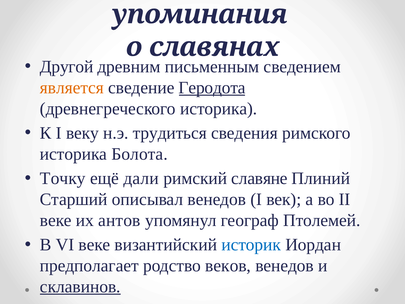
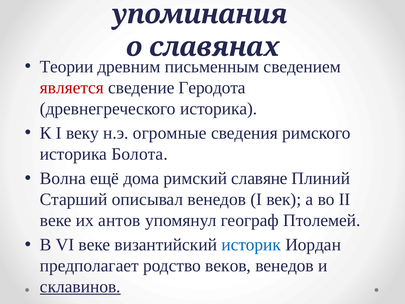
Другой: Другой -> Теории
является colour: orange -> red
Геродота underline: present -> none
трудиться: трудиться -> огромные
Точку: Точку -> Волна
дали: дали -> дома
